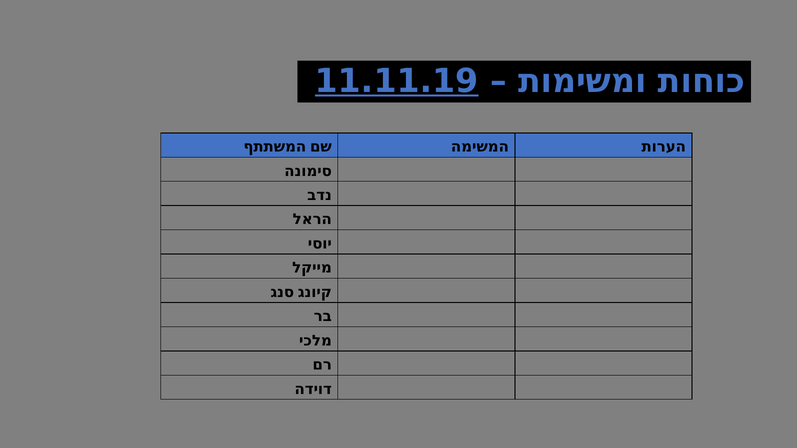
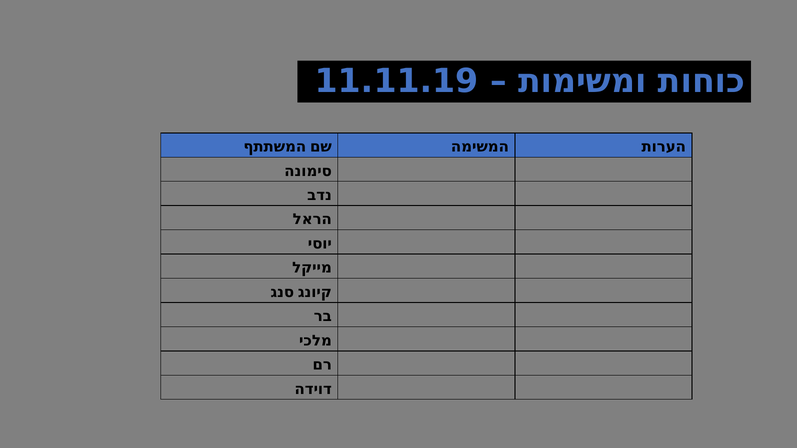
11.11.19 underline: present -> none
